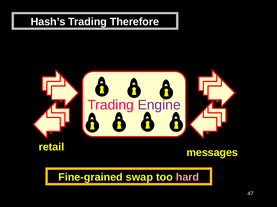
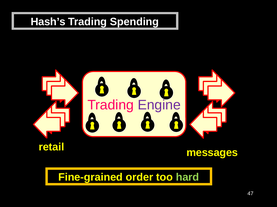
Therefore: Therefore -> Spending
swap: swap -> order
hard colour: pink -> light green
